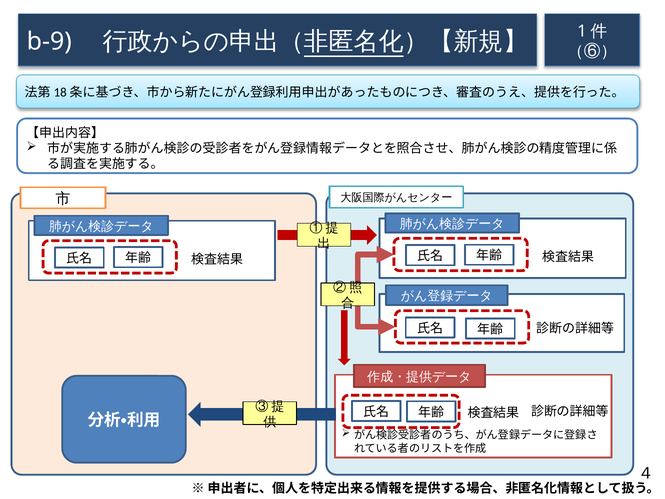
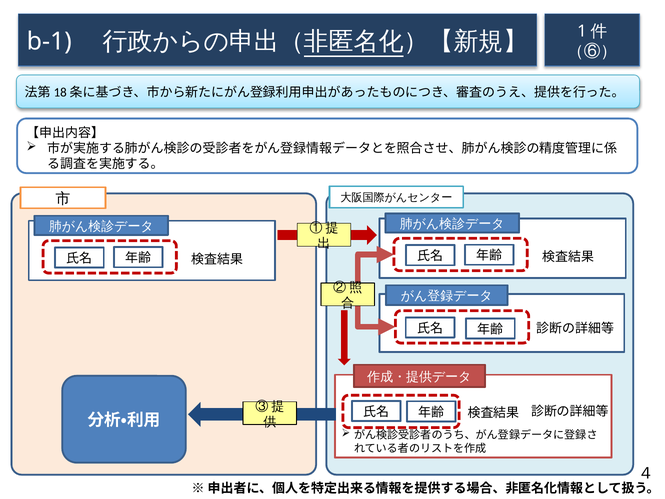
b-9: b-9 -> b-1
